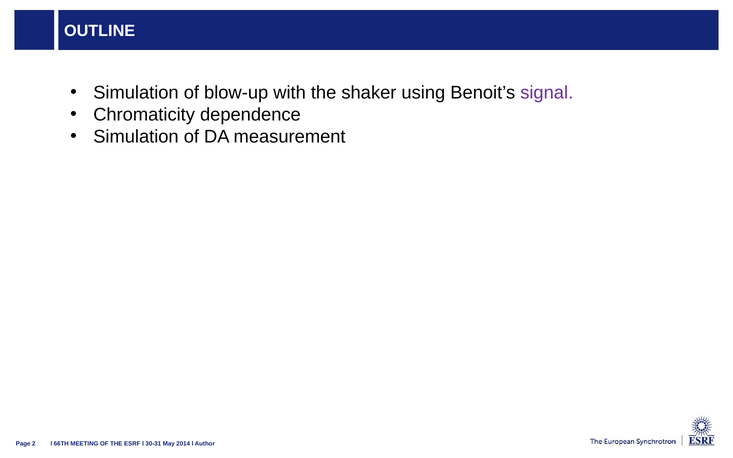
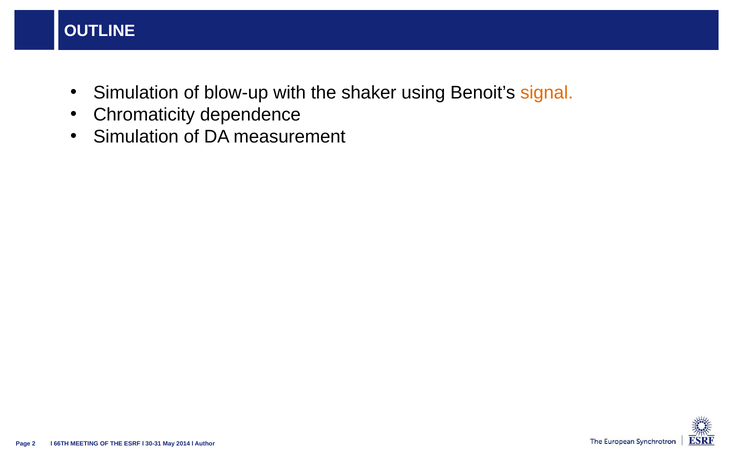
signal colour: purple -> orange
